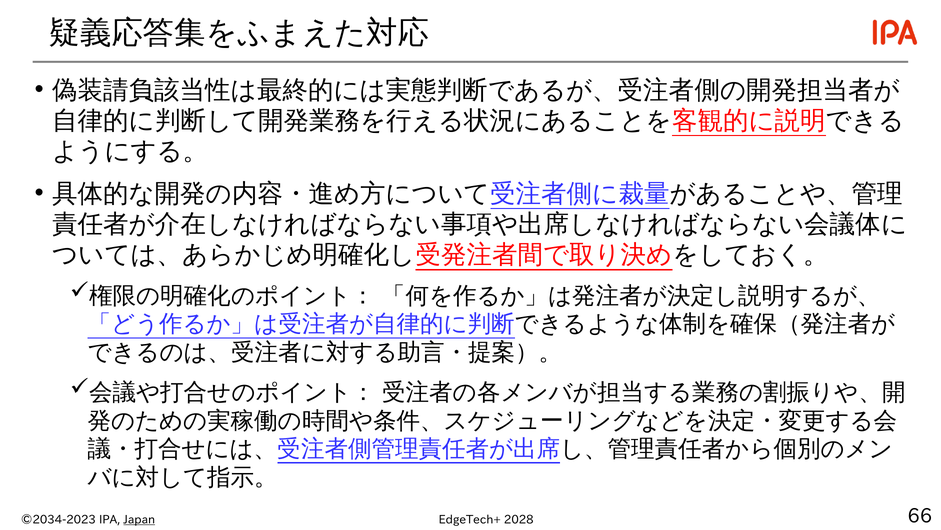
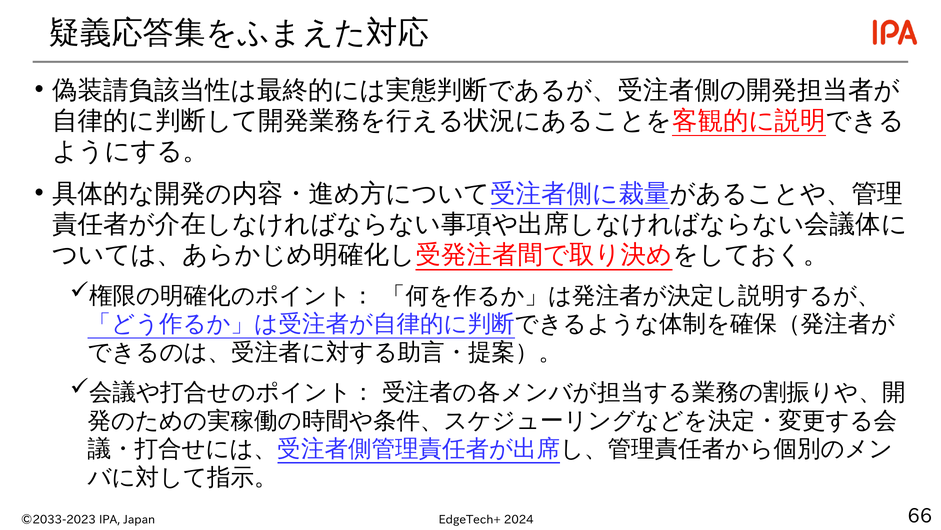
©2034-2023: ©2034-2023 -> ©2033-2023
Japan underline: present -> none
2028: 2028 -> 2024
